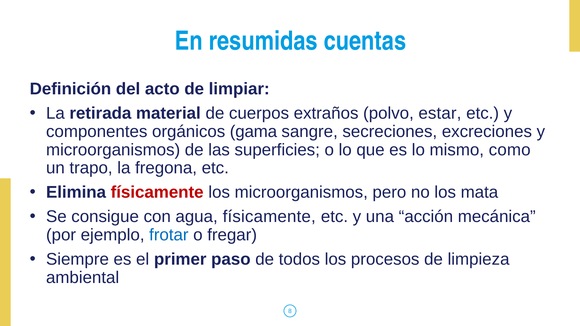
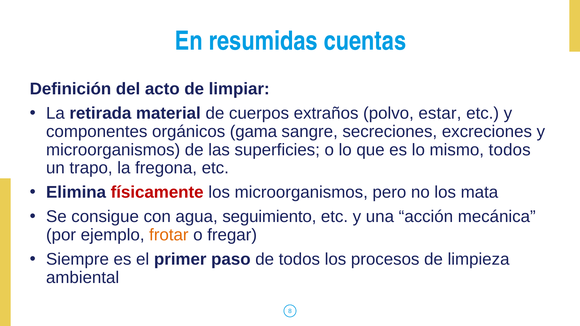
mismo como: como -> todos
agua físicamente: físicamente -> seguimiento
frotar colour: blue -> orange
